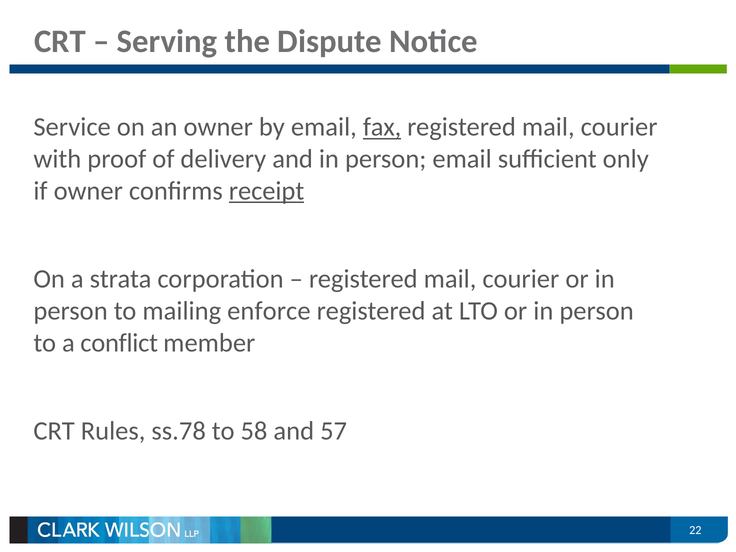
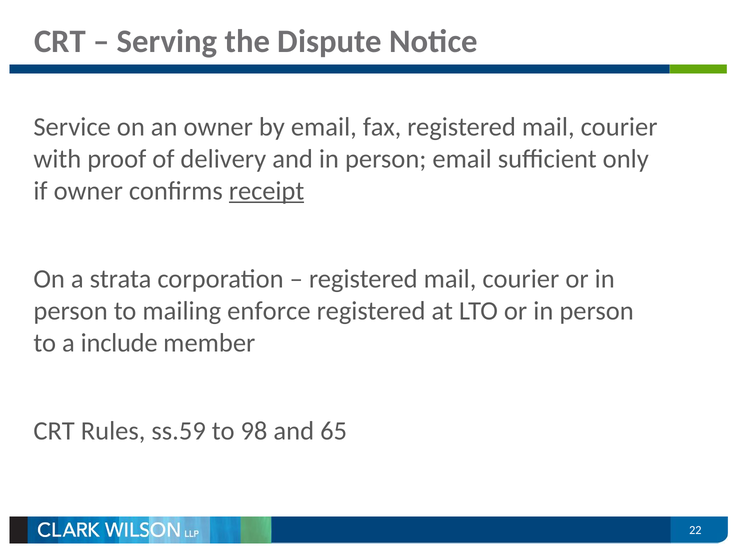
fax underline: present -> none
conflict: conflict -> include
ss.78: ss.78 -> ss.59
58: 58 -> 98
57: 57 -> 65
